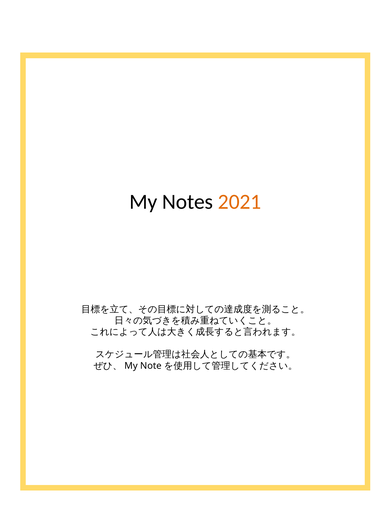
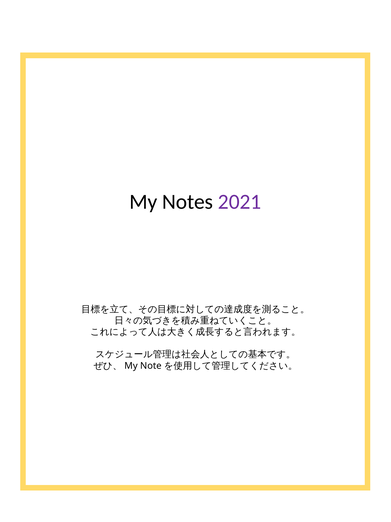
2021 colour: orange -> purple
